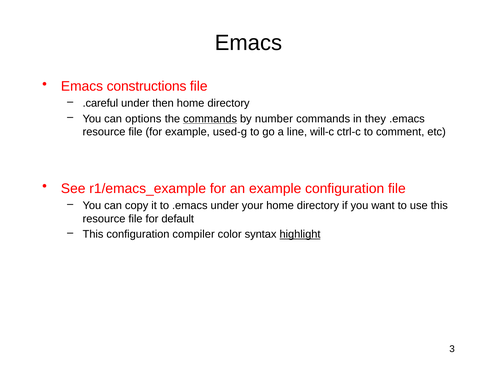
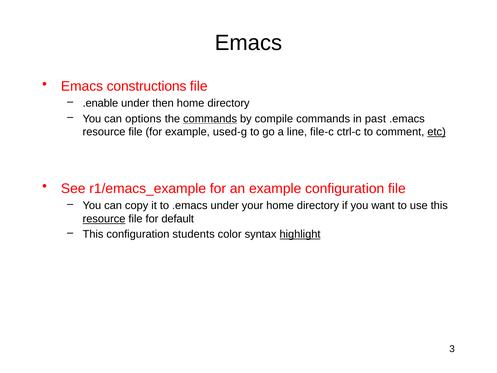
.careful: .careful -> .enable
number: number -> compile
they: they -> past
will-c: will-c -> file-c
etc underline: none -> present
resource at (104, 219) underline: none -> present
compiler: compiler -> students
